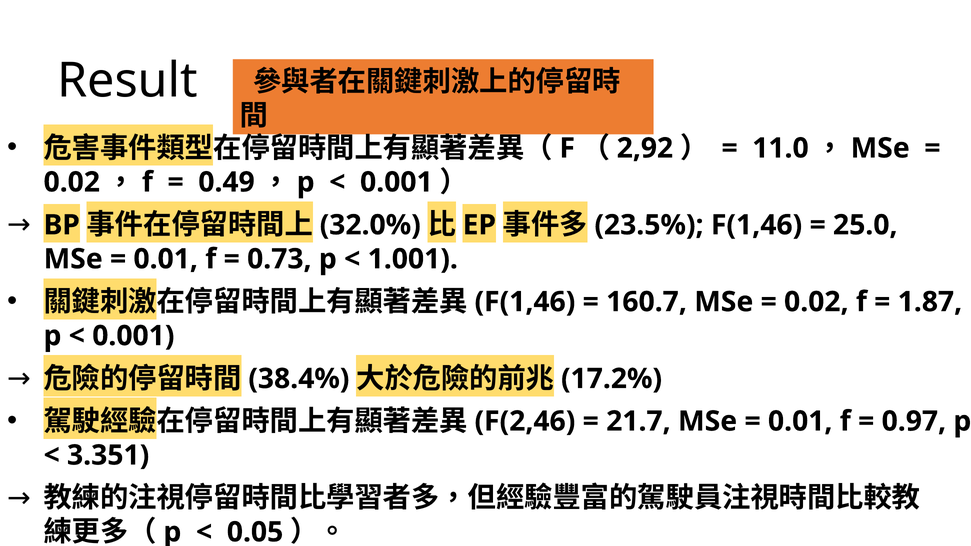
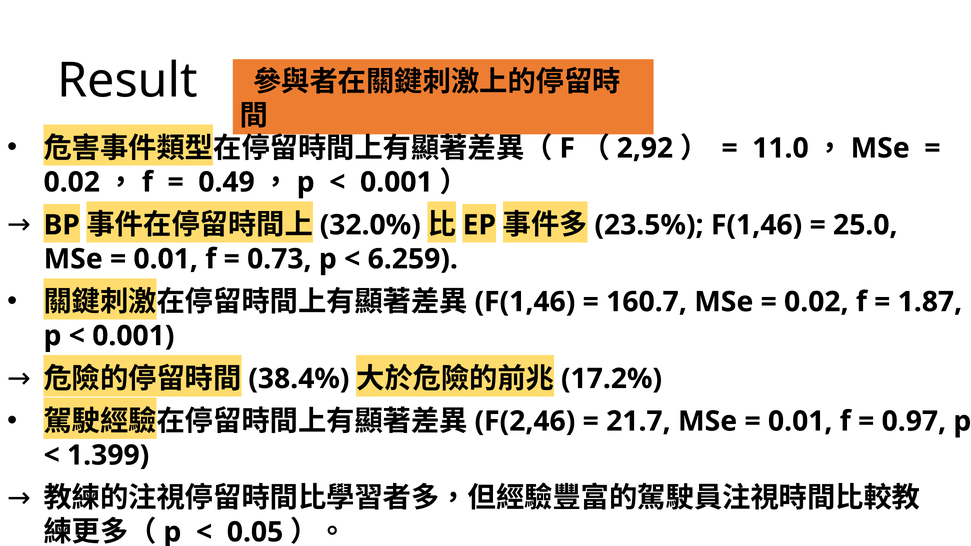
1.001: 1.001 -> 6.259
3.351: 3.351 -> 1.399
